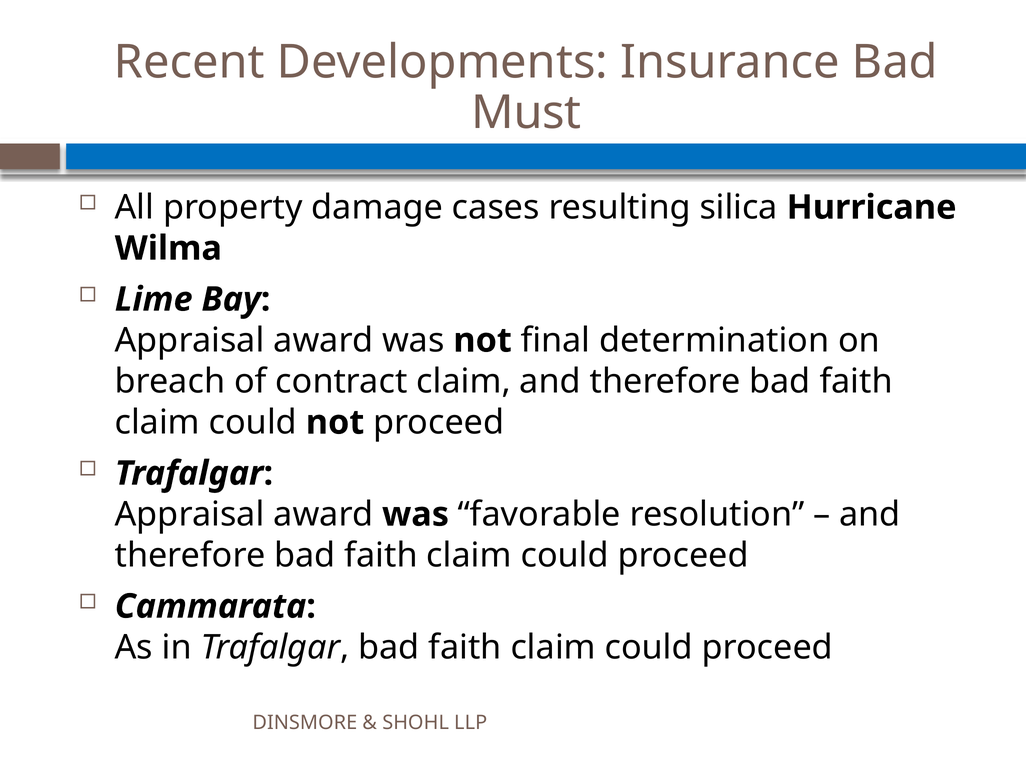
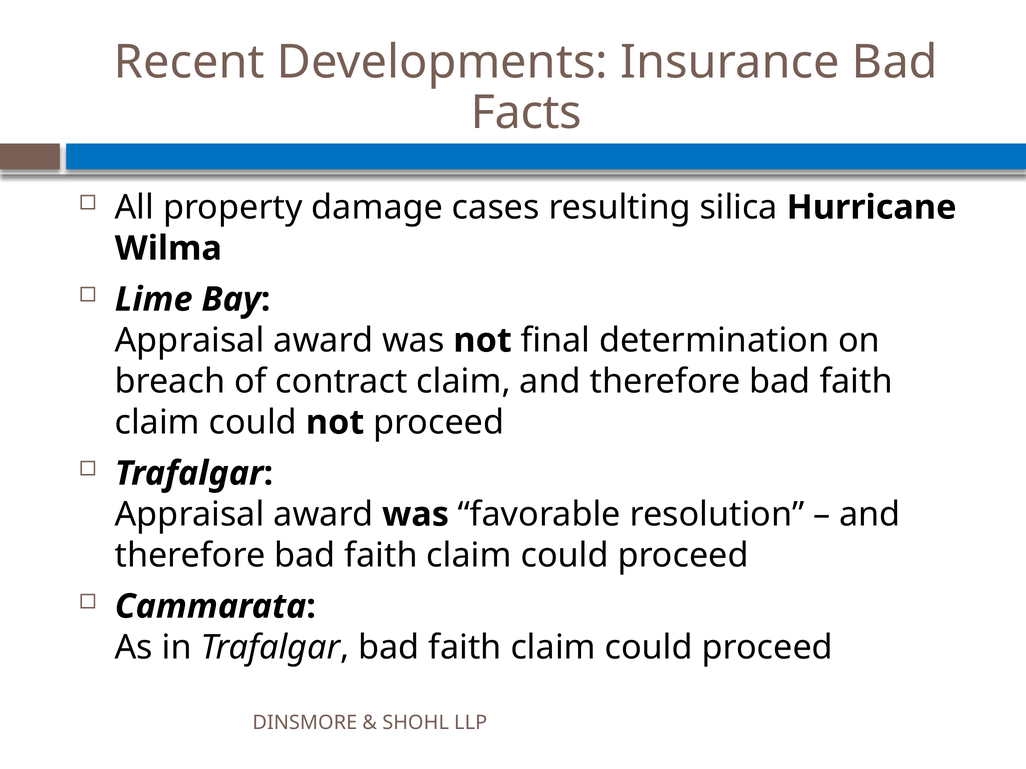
Must: Must -> Facts
